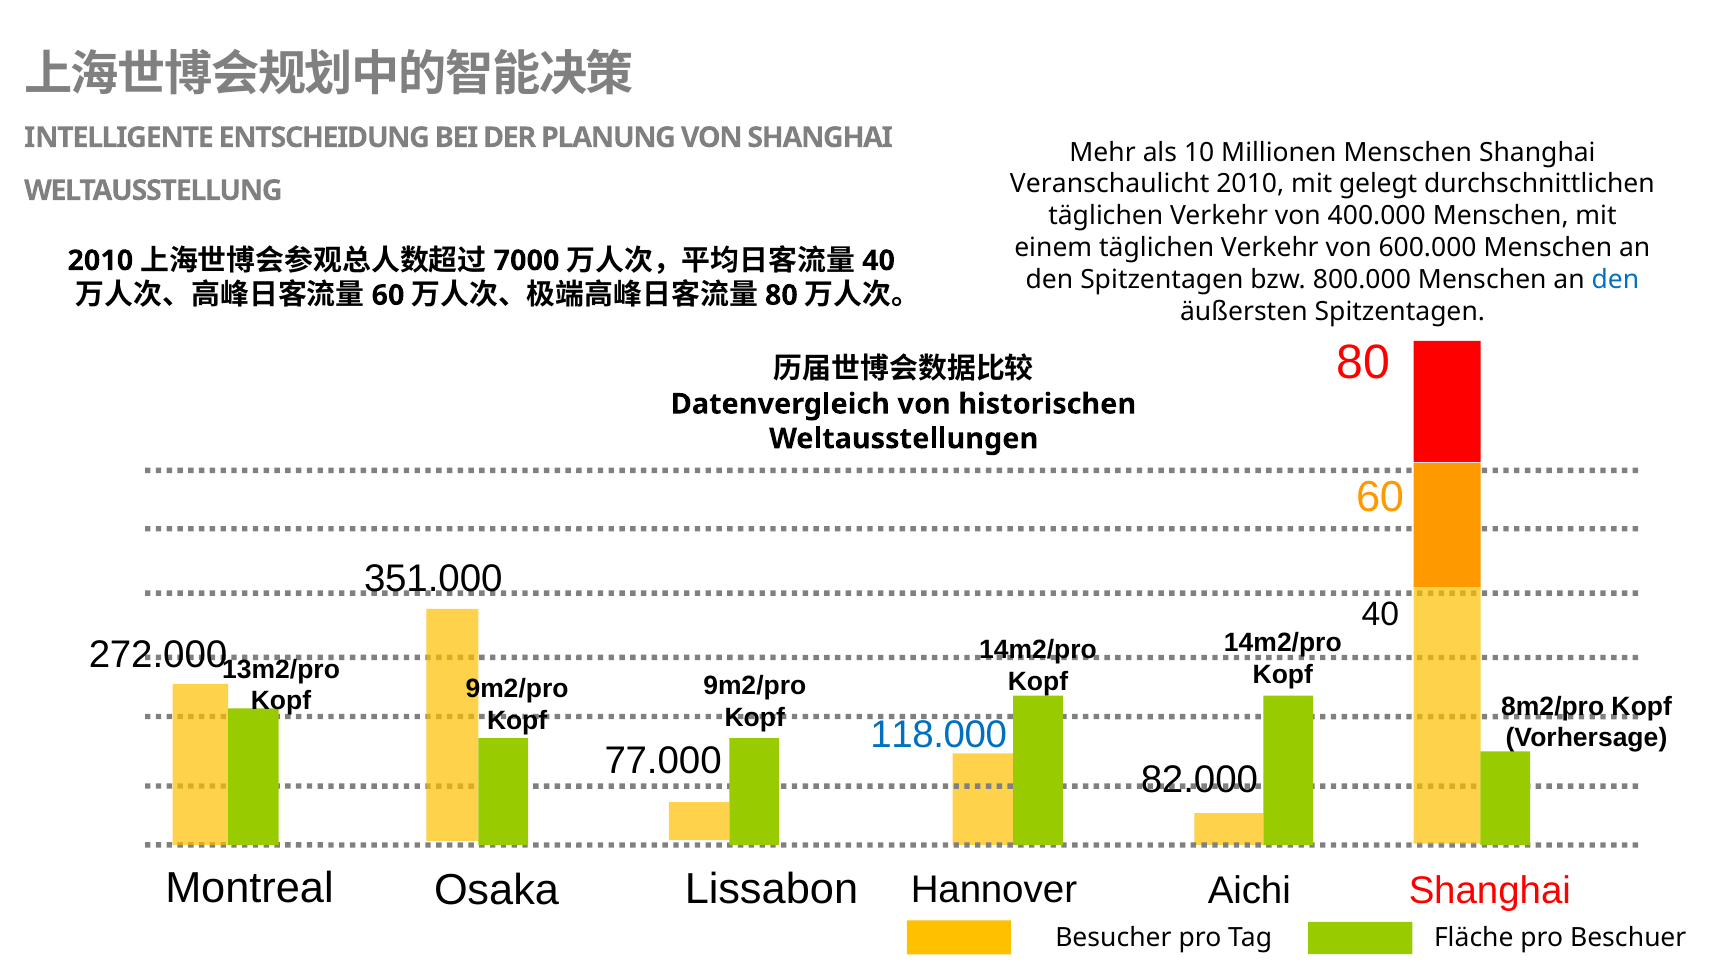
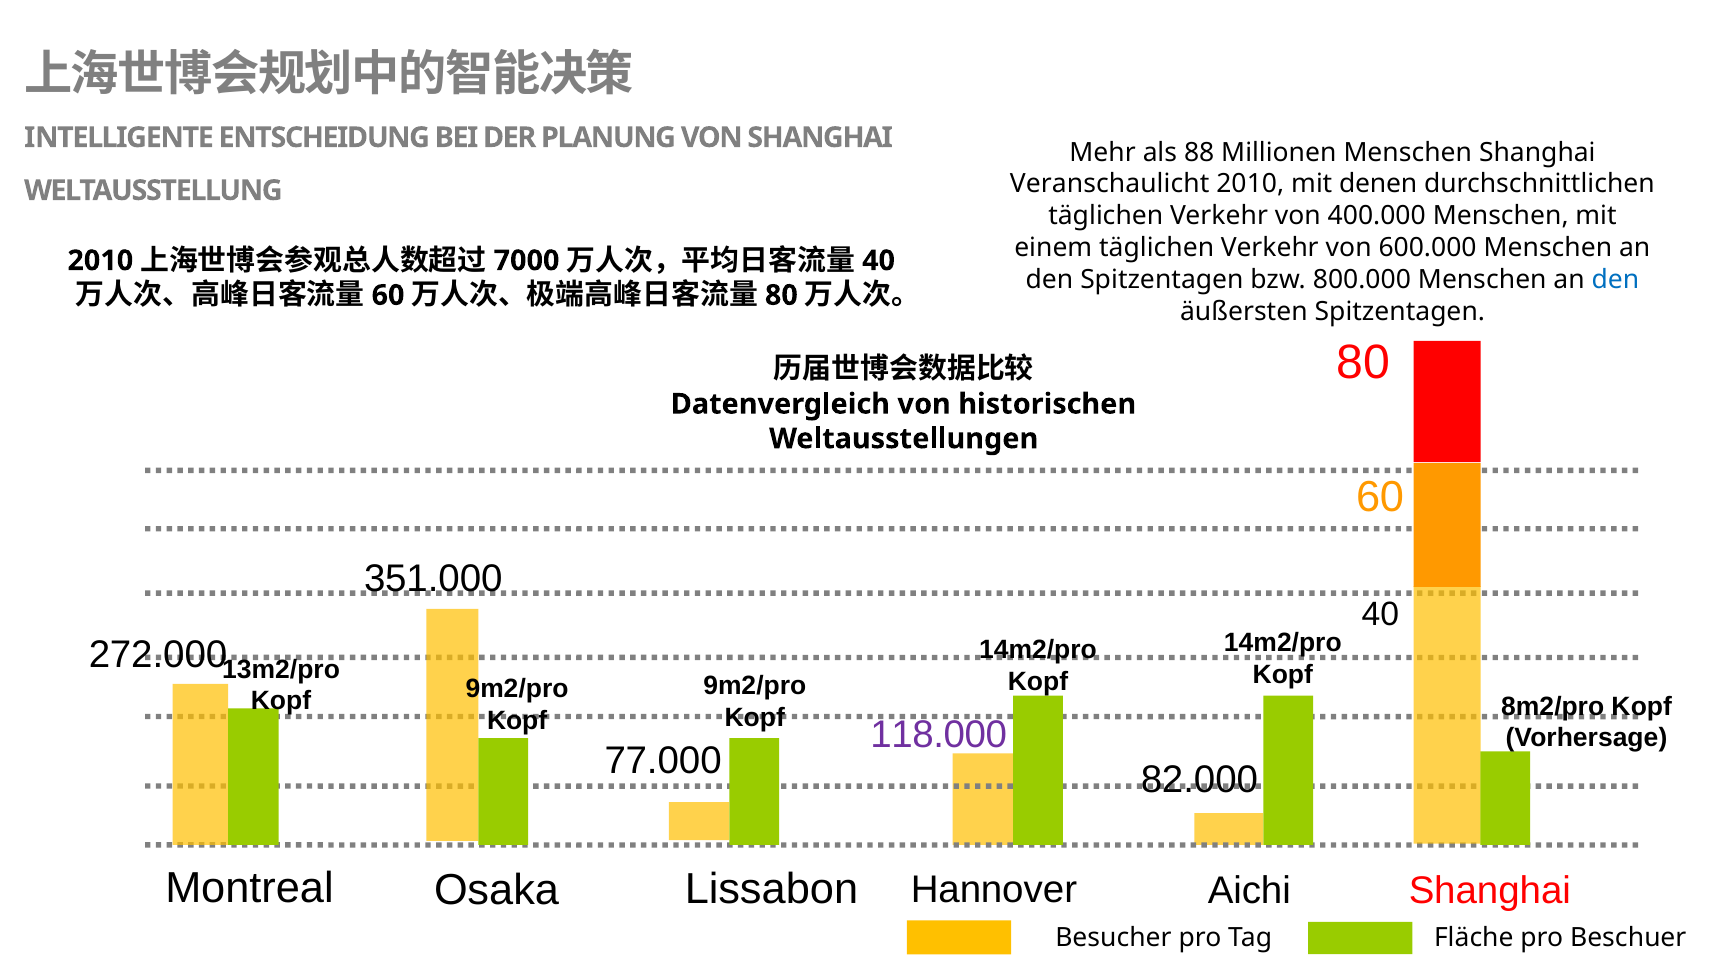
10: 10 -> 88
gelegt: gelegt -> denen
118.000 colour: blue -> purple
